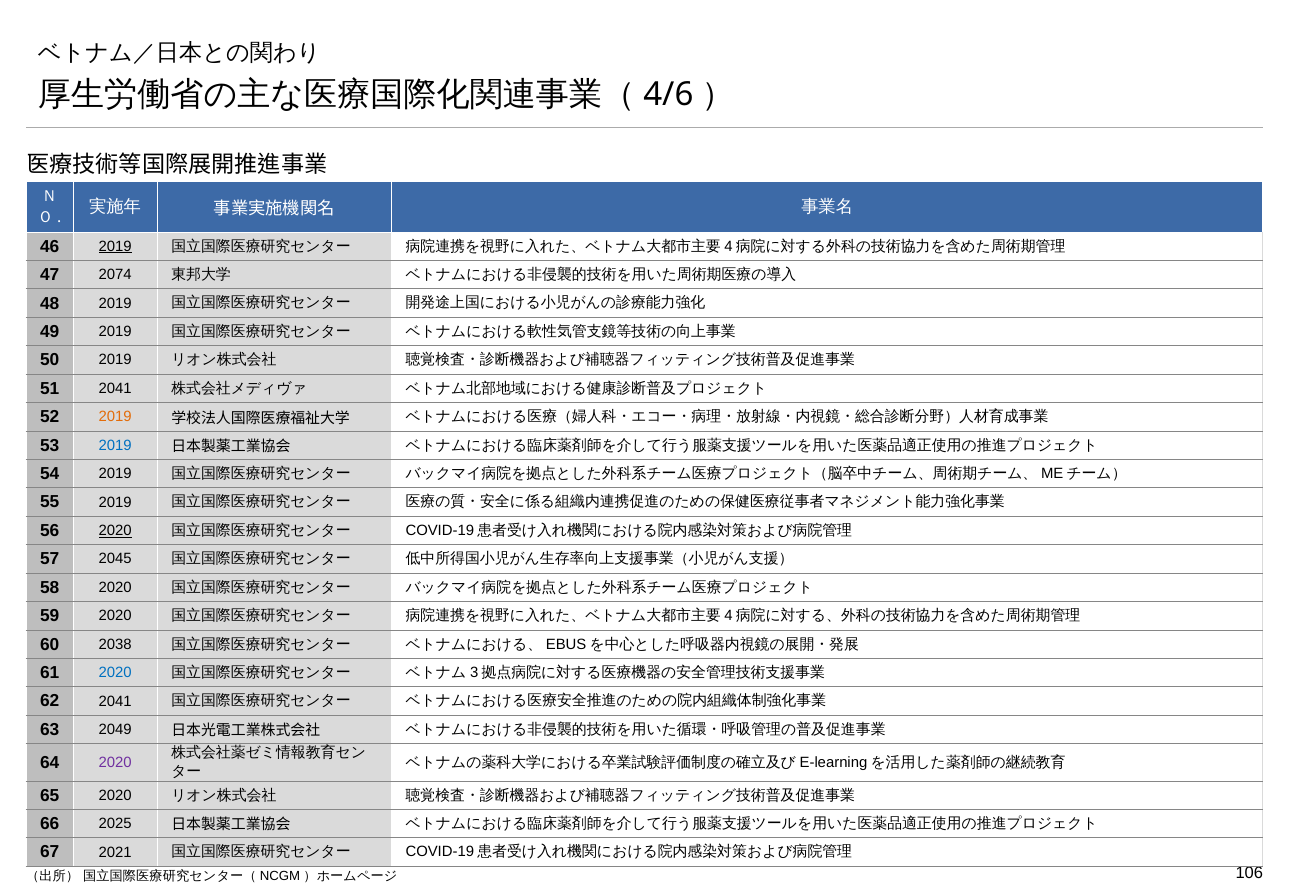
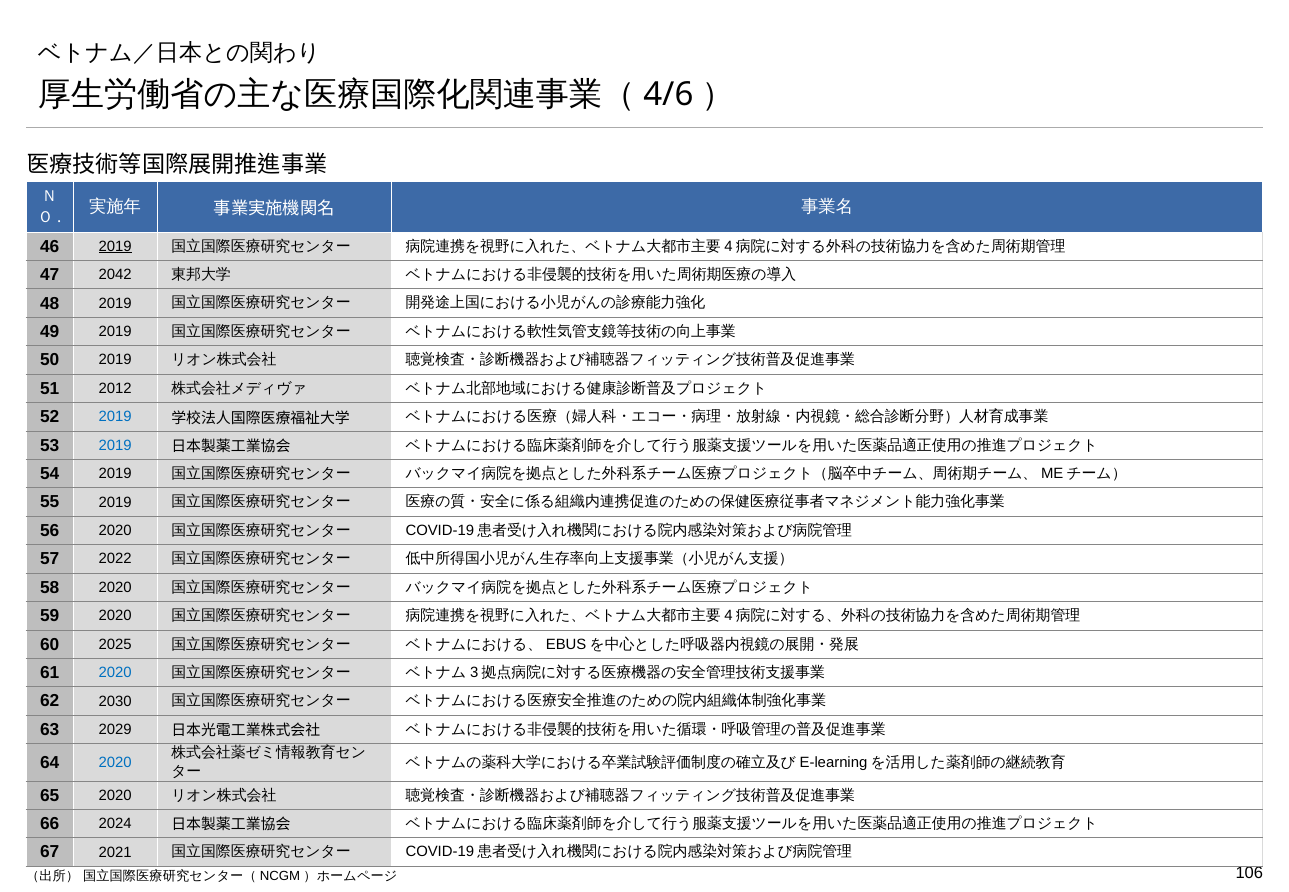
2074: 2074 -> 2042
51 2041: 2041 -> 2012
2019 at (115, 417) colour: orange -> blue
2020 at (115, 531) underline: present -> none
2045: 2045 -> 2022
2038: 2038 -> 2025
62 2041: 2041 -> 2030
2049: 2049 -> 2029
2020 at (115, 763) colour: purple -> blue
2025: 2025 -> 2024
